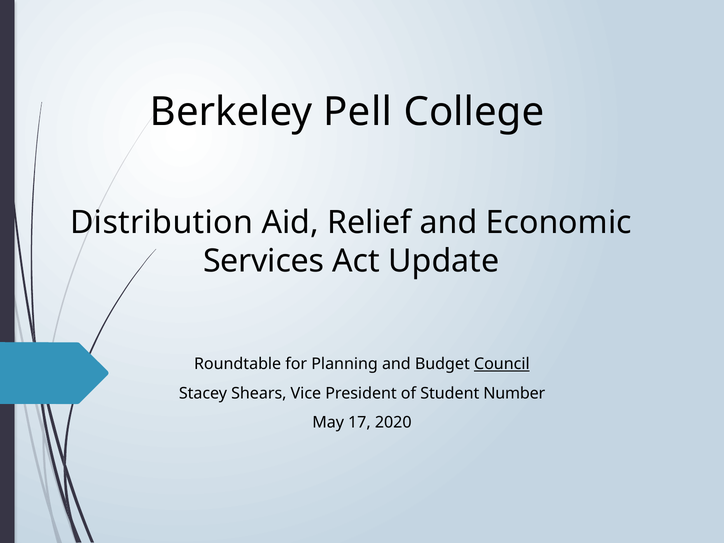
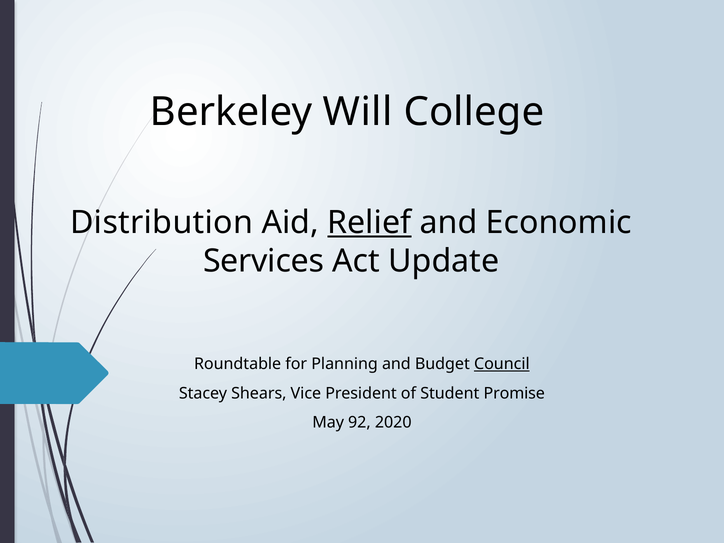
Pell: Pell -> Will
Relief underline: none -> present
Number: Number -> Promise
17: 17 -> 92
